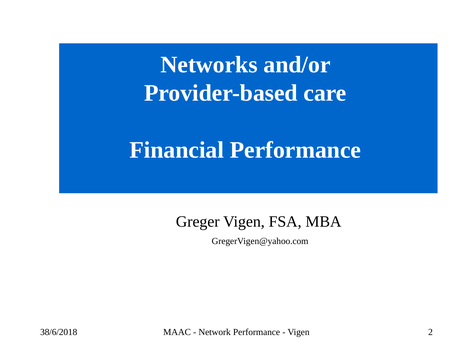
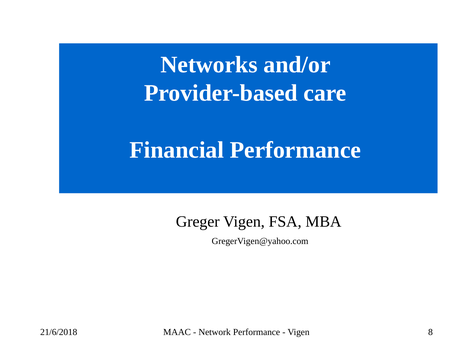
38/6/2018: 38/6/2018 -> 21/6/2018
2: 2 -> 8
